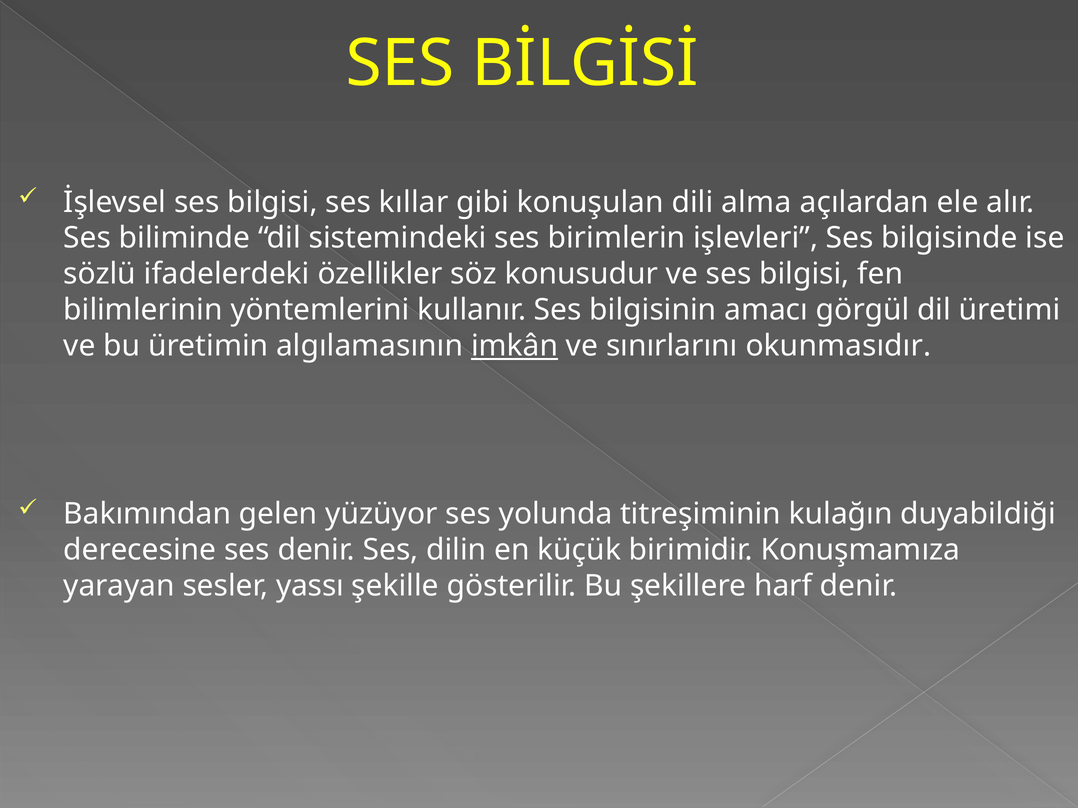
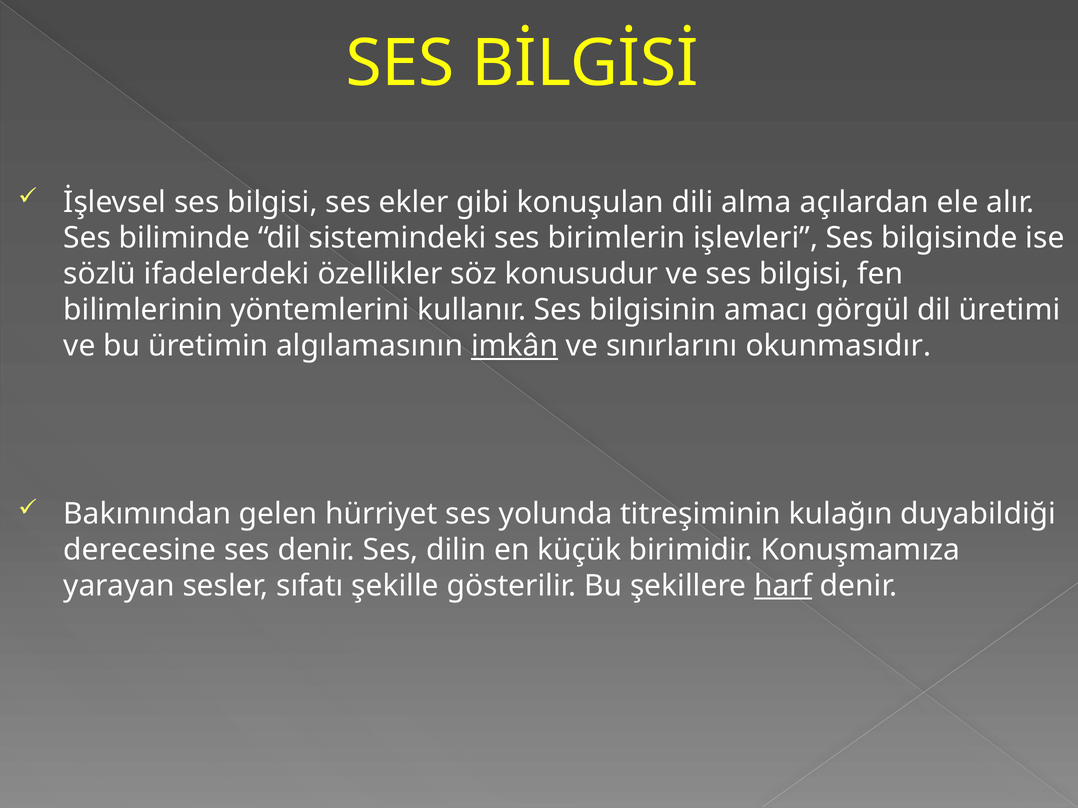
kıllar: kıllar -> ekler
yüzüyor: yüzüyor -> hürriyet
yassı: yassı -> sıfatı
harf underline: none -> present
